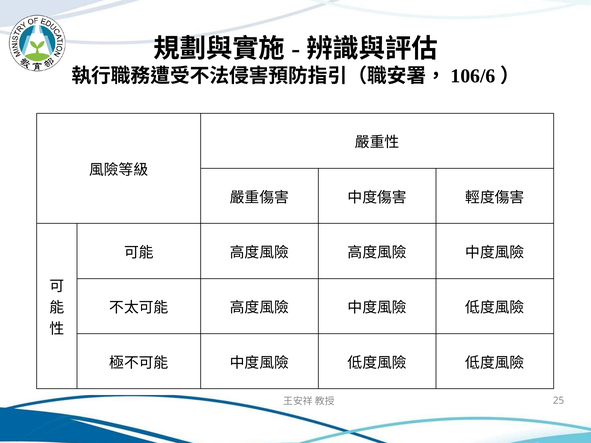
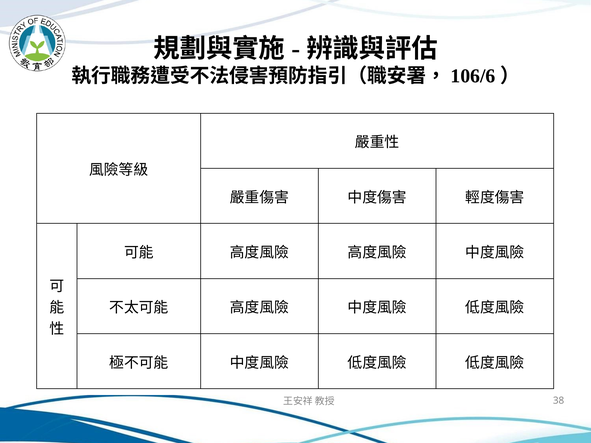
25: 25 -> 38
